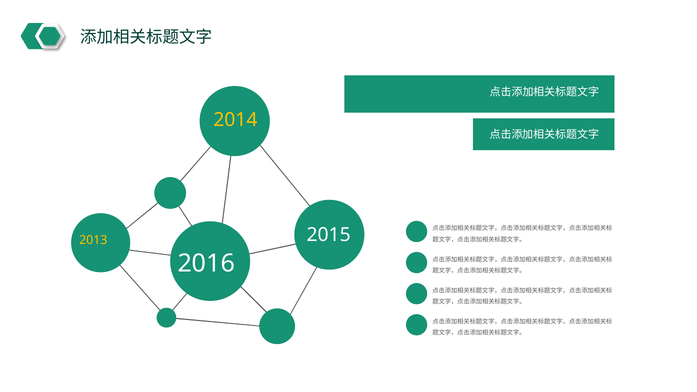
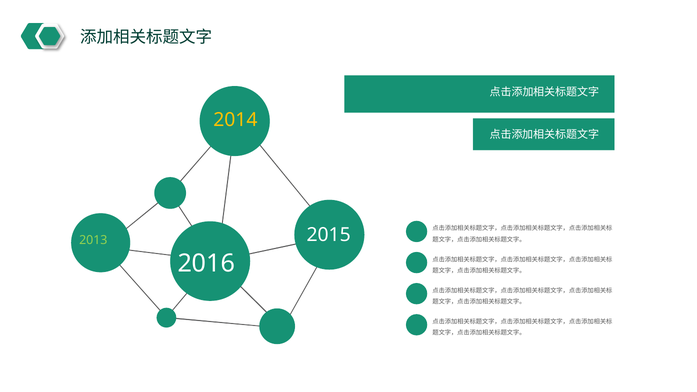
2013 colour: yellow -> light green
